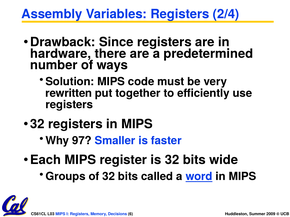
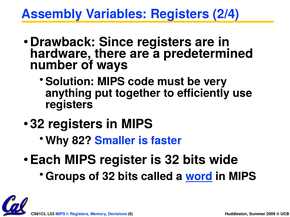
rewritten: rewritten -> anything
97: 97 -> 82
